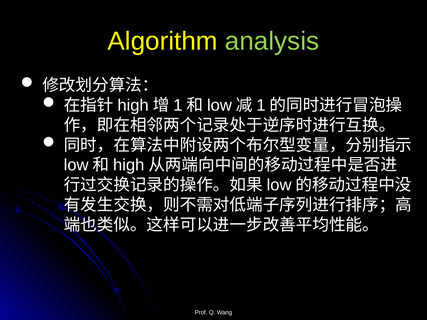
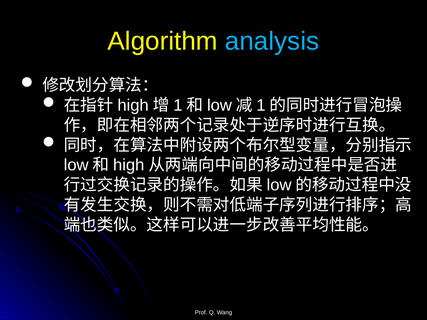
analysis colour: light green -> light blue
